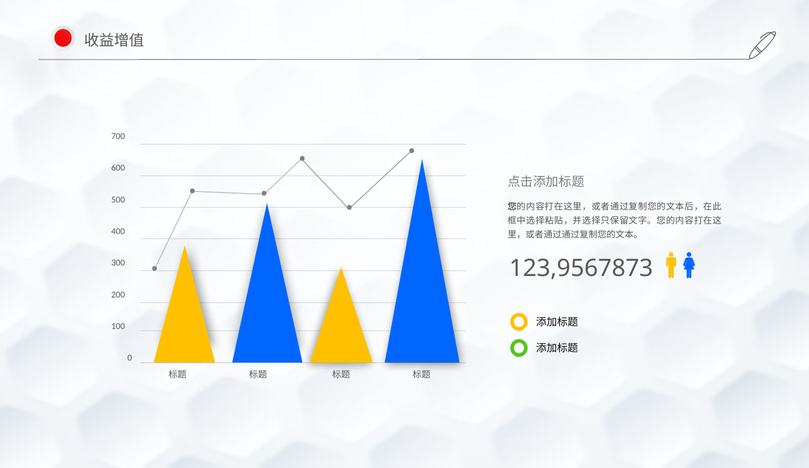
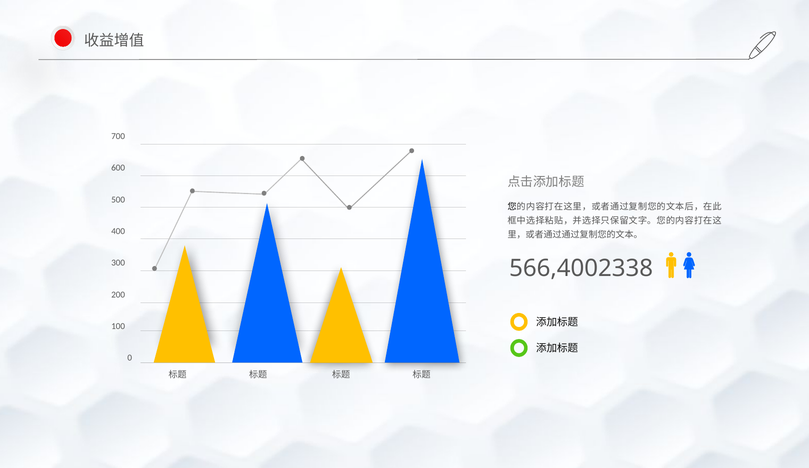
123,9567873: 123,9567873 -> 566,4002338
